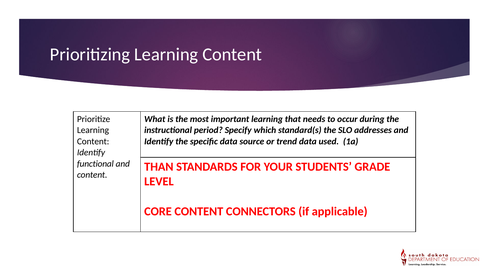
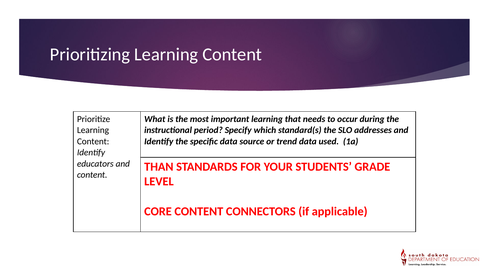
functional: functional -> educators
